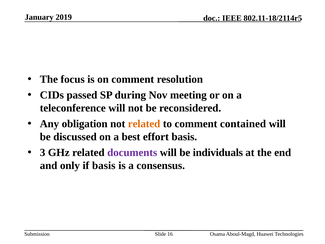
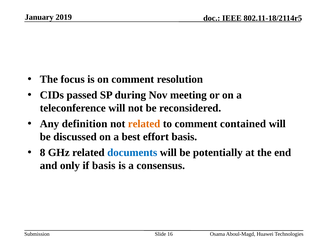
obligation: obligation -> definition
3: 3 -> 8
documents colour: purple -> blue
individuals: individuals -> potentially
